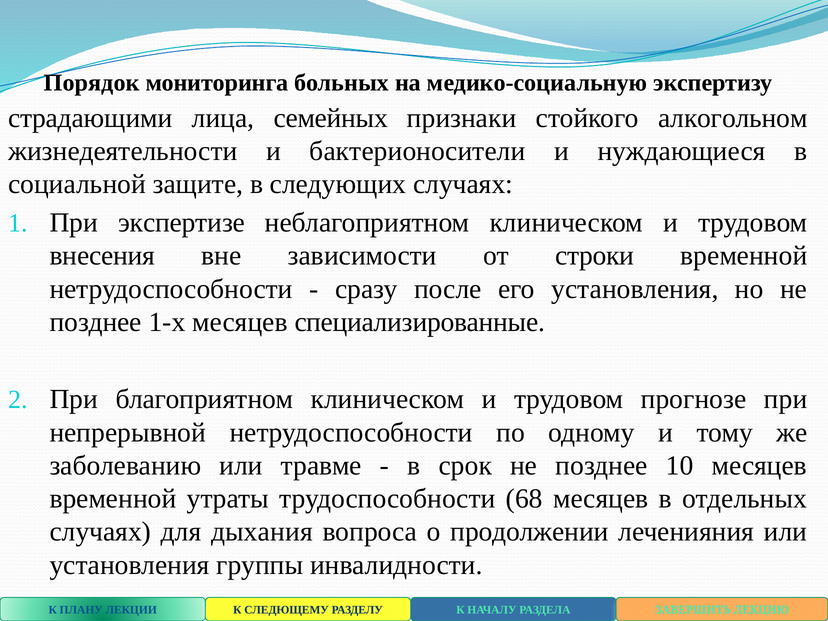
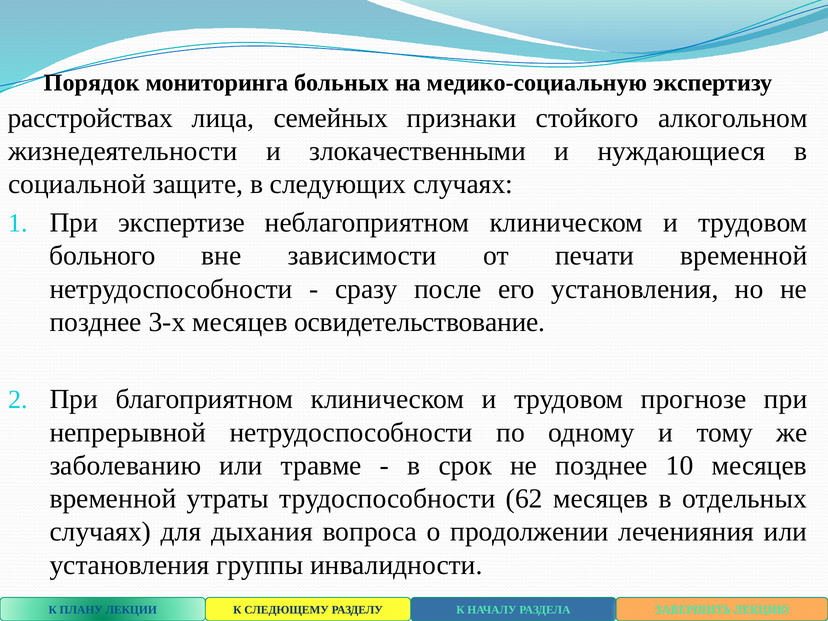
страдающими: страдающими -> расстройствах
бактерионосители: бактерионосители -> злокачественными
внесения: внесения -> больного
строки: строки -> печати
1-х: 1-х -> 3-х
специализированные: специализированные -> освидетельствование
68: 68 -> 62
